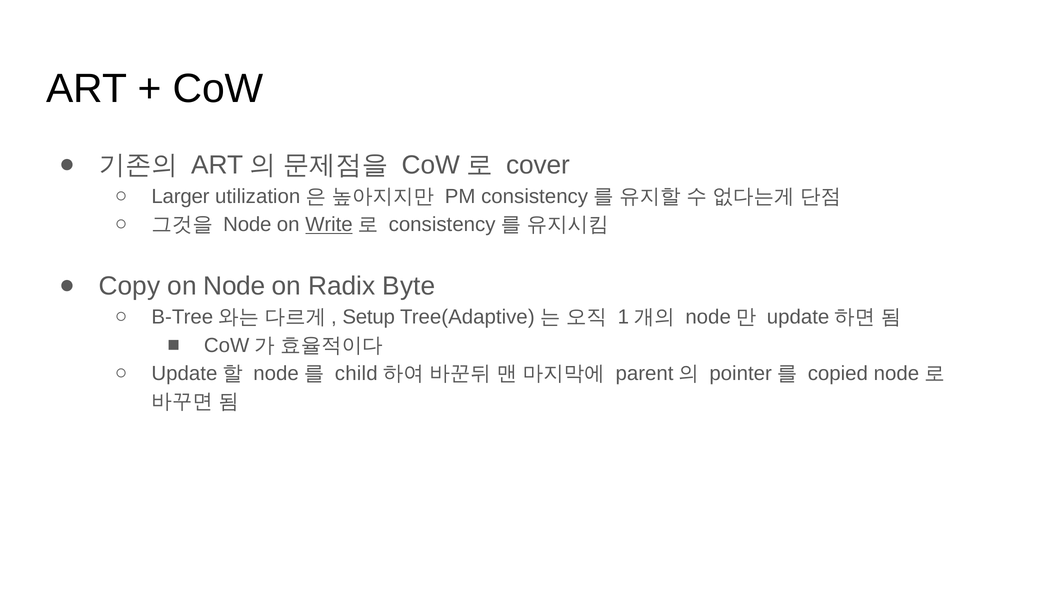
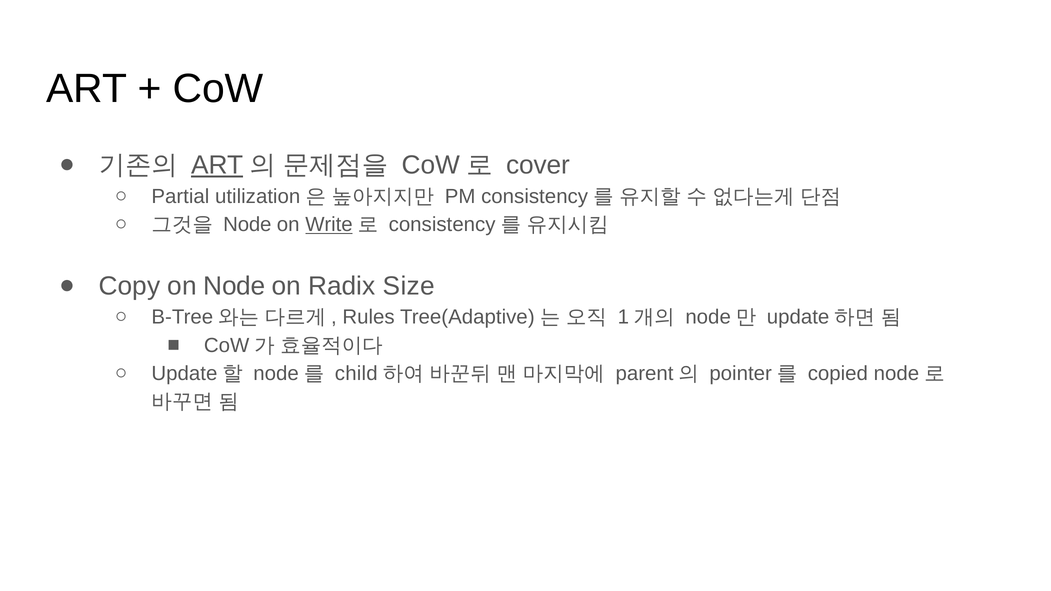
ART at (217, 165) underline: none -> present
Larger: Larger -> Partial
Byte: Byte -> Size
Setup: Setup -> Rules
